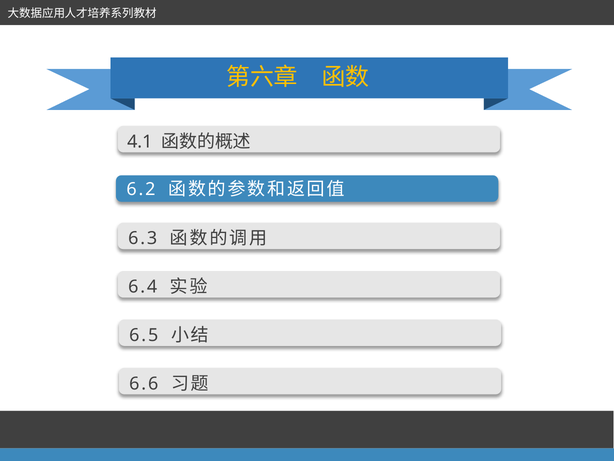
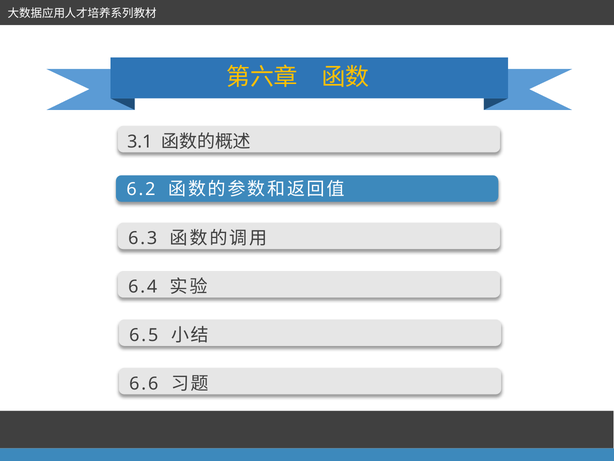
4.1: 4.1 -> 3.1
